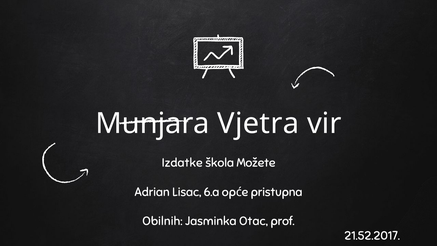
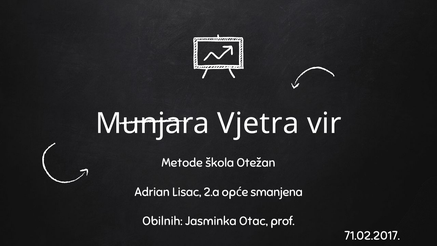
Izdatke: Izdatke -> Metode
Možete: Možete -> Otežan
6.a: 6.a -> 2.a
pristupna: pristupna -> smanjena
21.52.2017: 21.52.2017 -> 71.02.2017
